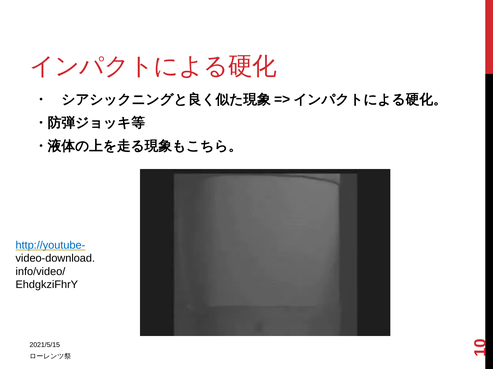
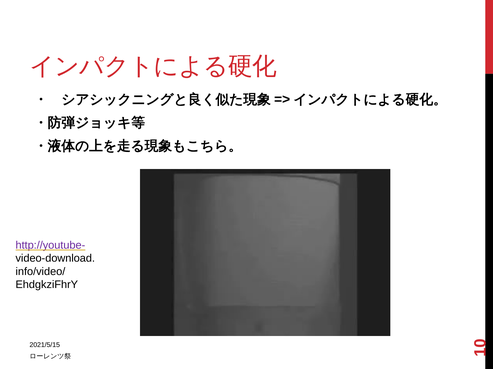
http://youtube- colour: blue -> purple
